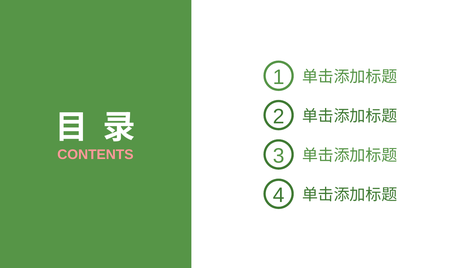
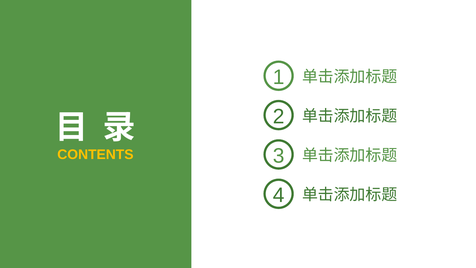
CONTENTS colour: pink -> yellow
